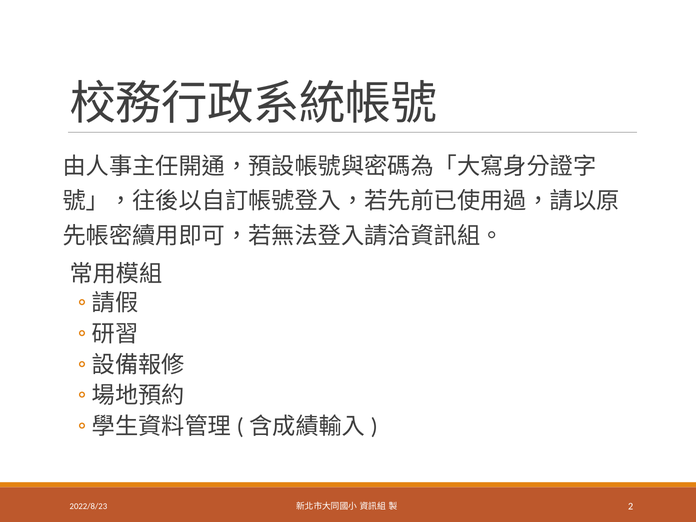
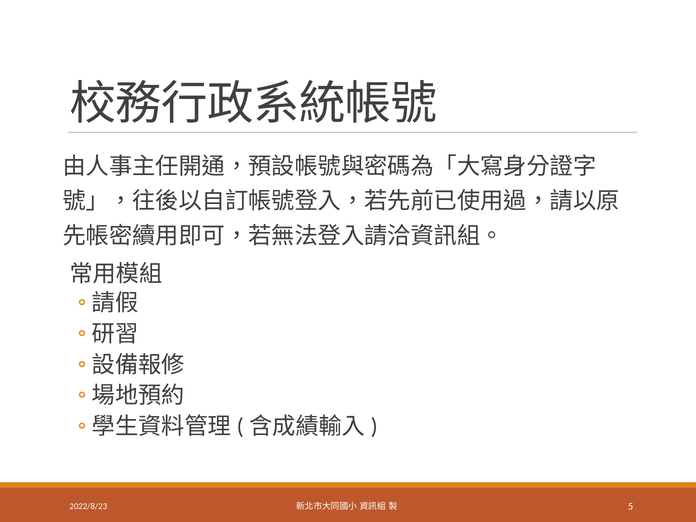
2: 2 -> 5
